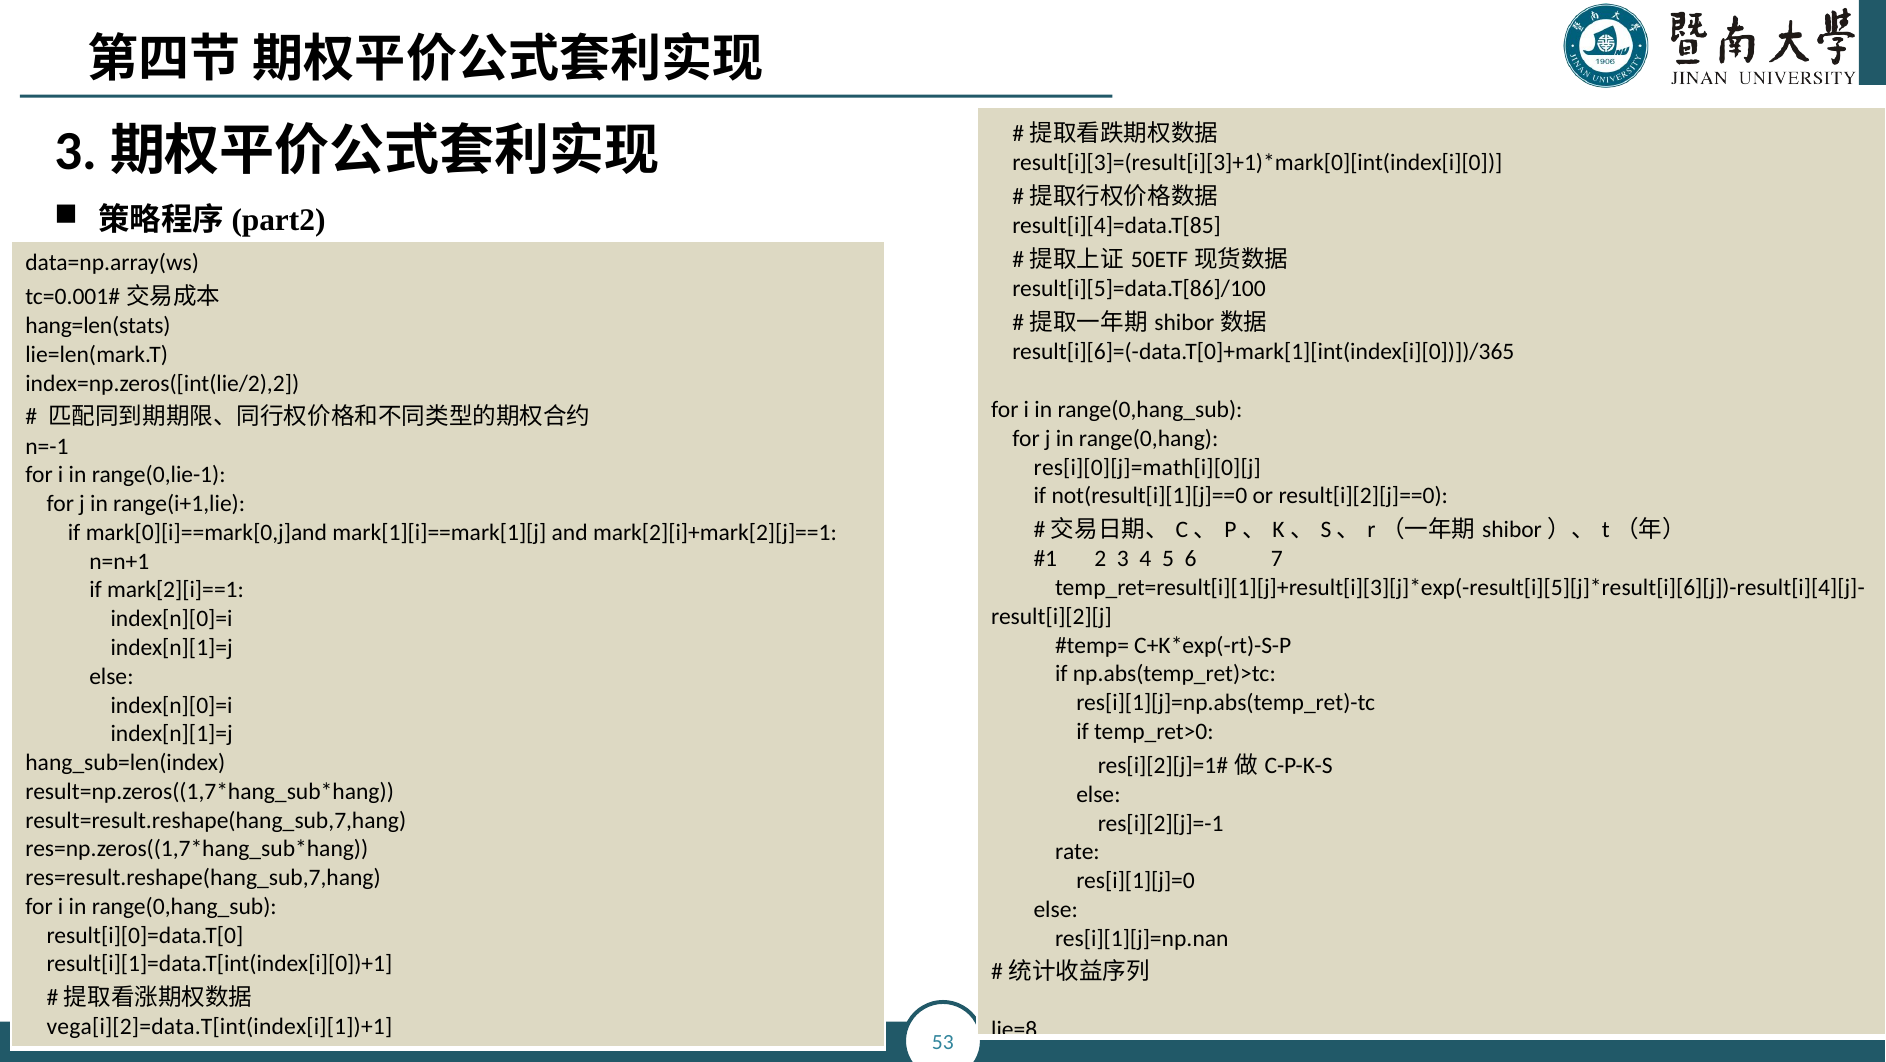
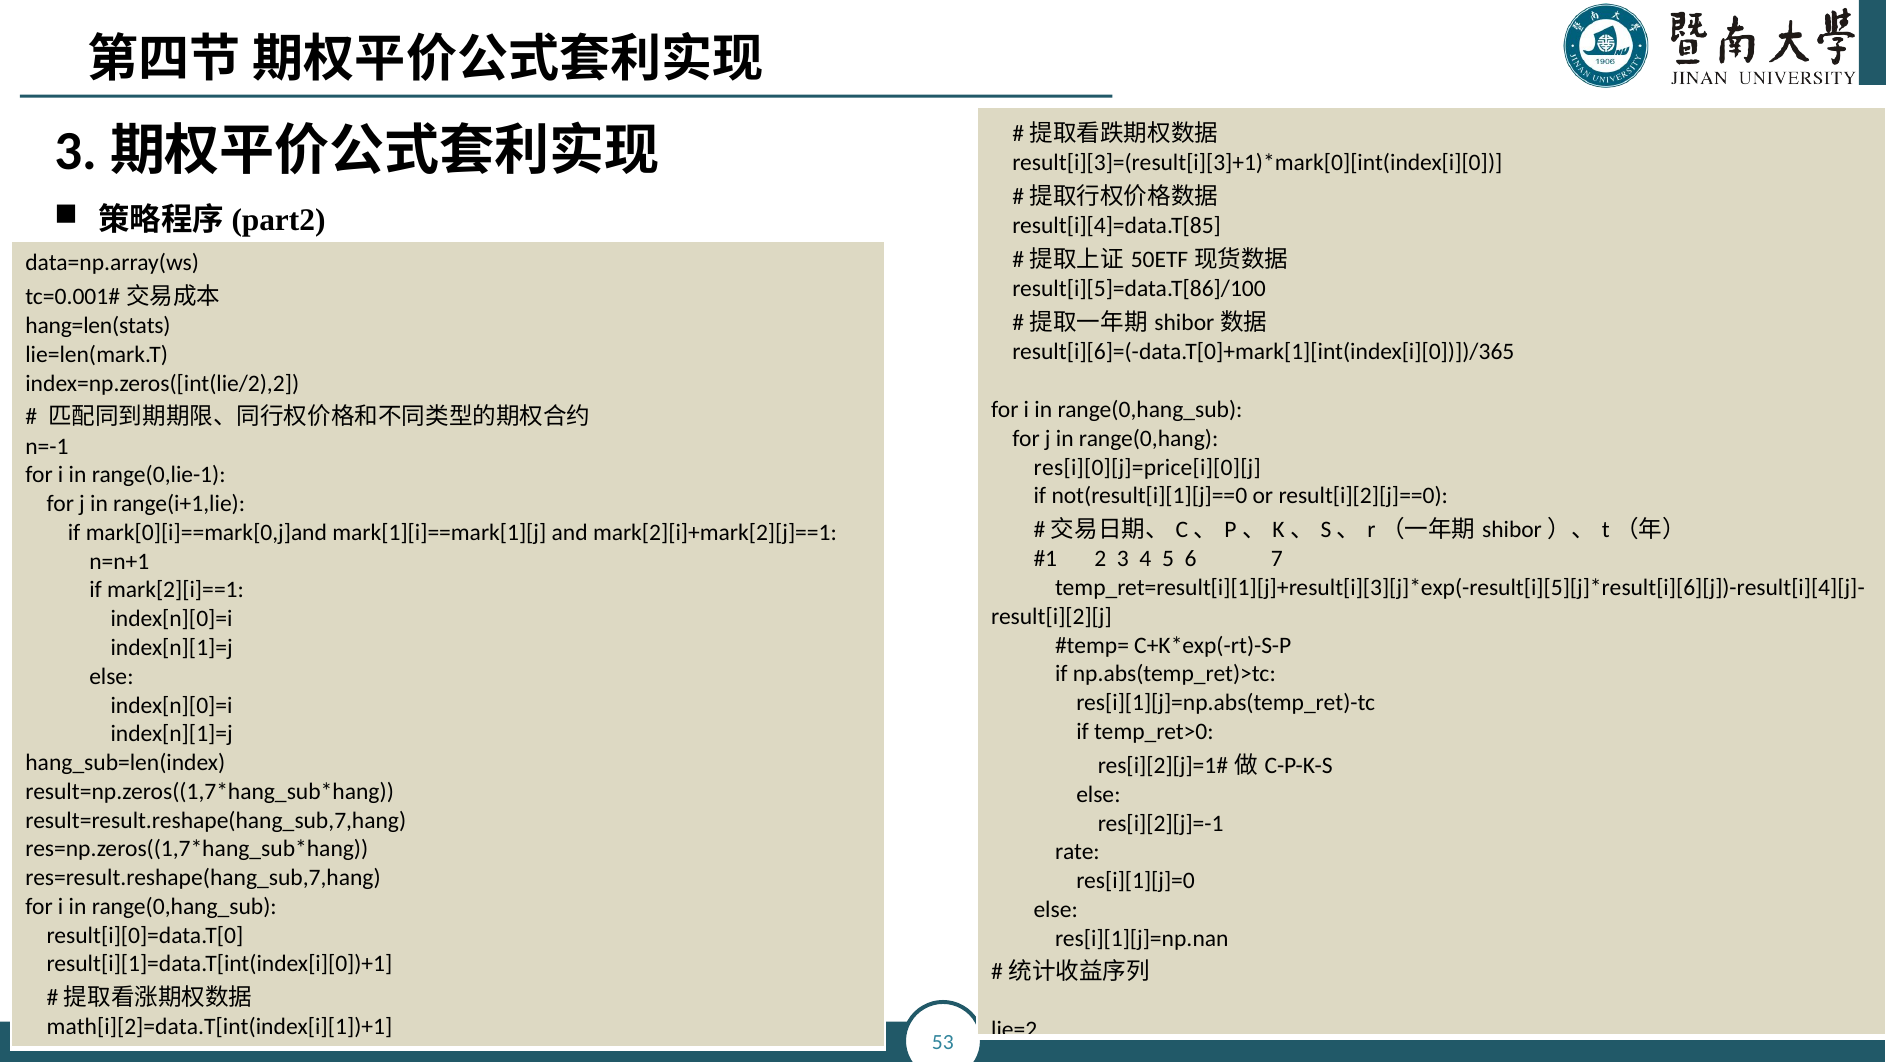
res[i][0][j]=math[i][0][j: res[i][0][j]=math[i][0][j -> res[i][0][j]=price[i][0][j
vega[i][2]=data.T[int(index[i][1])+1: vega[i][2]=data.T[int(index[i][1])+1 -> math[i][2]=data.T[int(index[i][1])+1
lie=8: lie=8 -> lie=2
